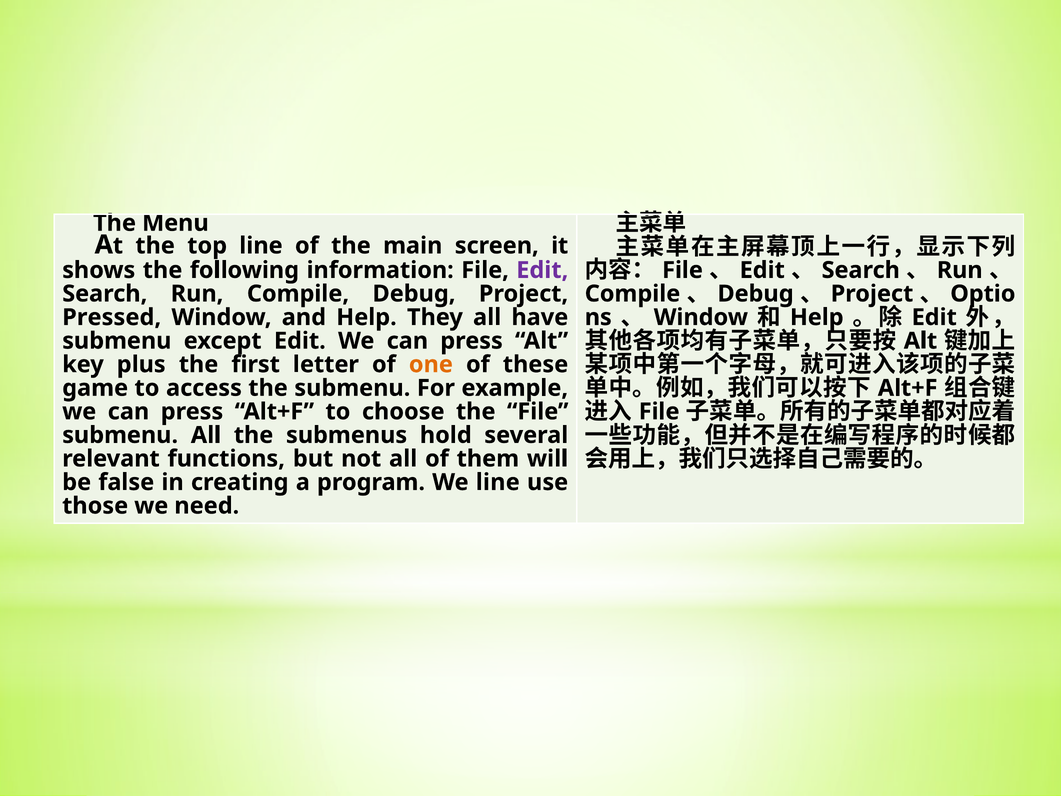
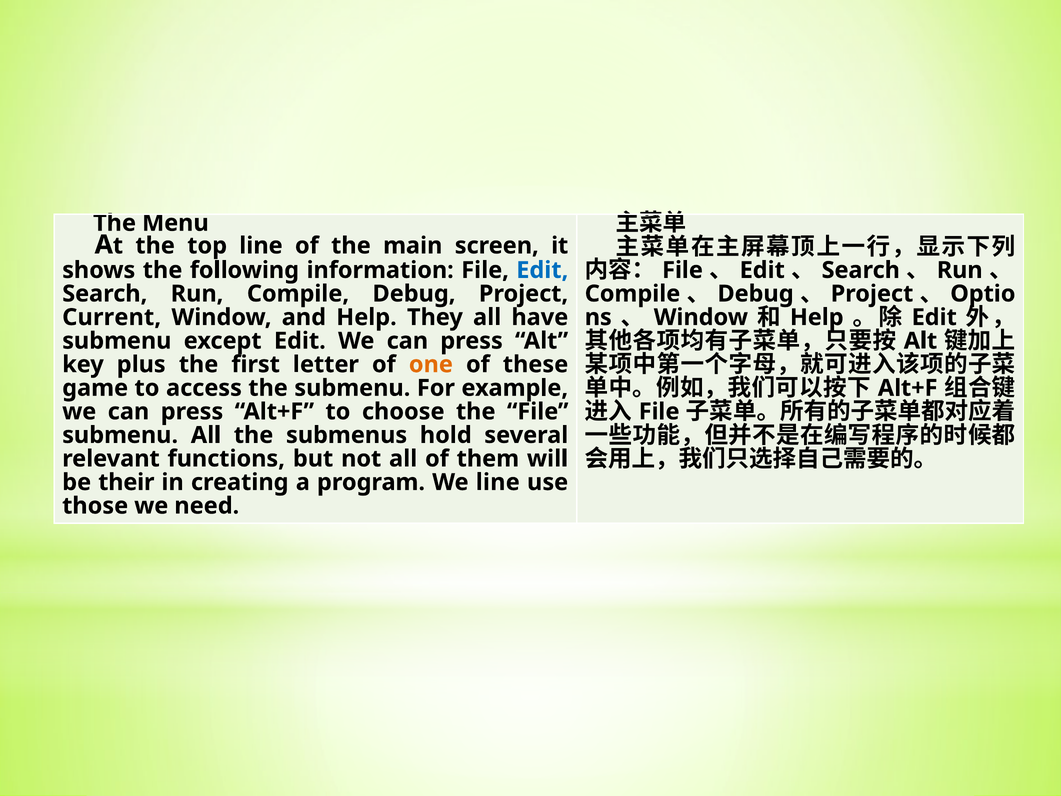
Edit at (542, 270) colour: purple -> blue
Pressed: Pressed -> Current
false: false -> their
